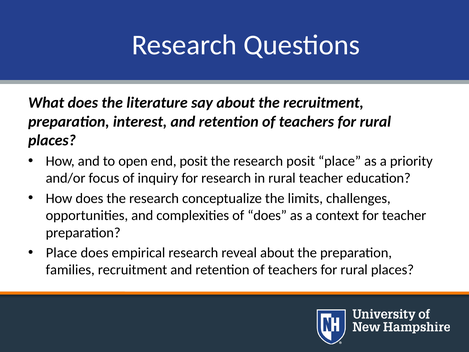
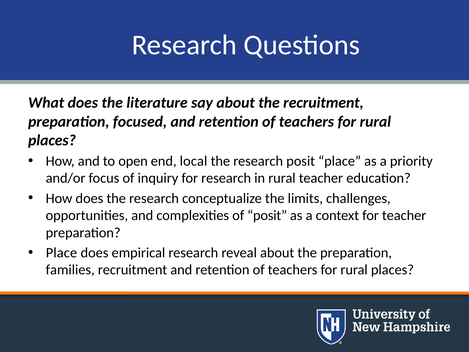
interest: interest -> focused
end posit: posit -> local
of does: does -> posit
